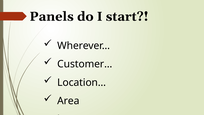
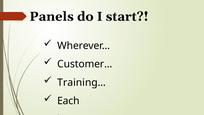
Location…: Location… -> Training…
Area: Area -> Each
